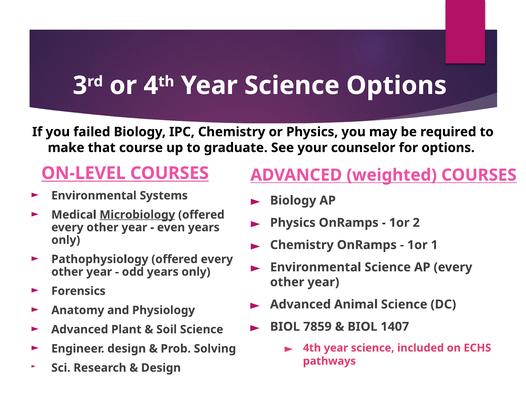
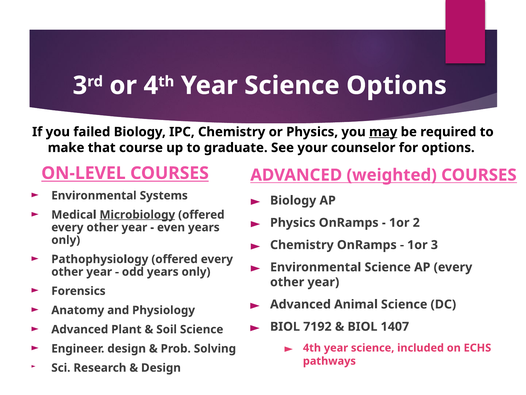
may underline: none -> present
1or 1: 1 -> 3
7859: 7859 -> 7192
